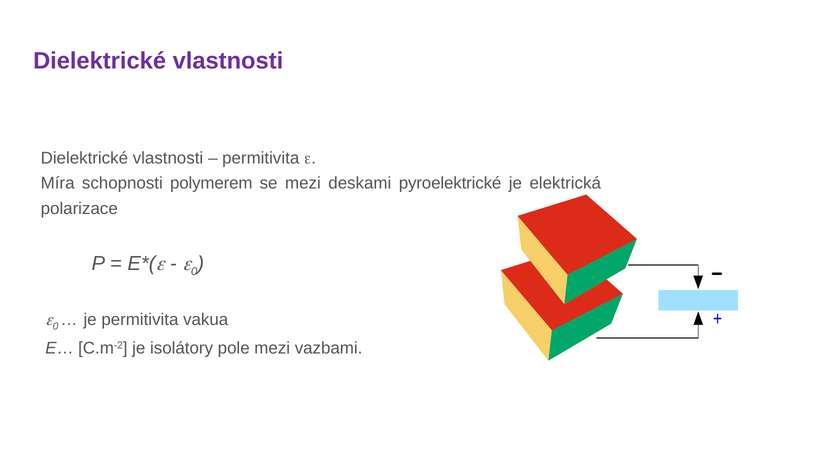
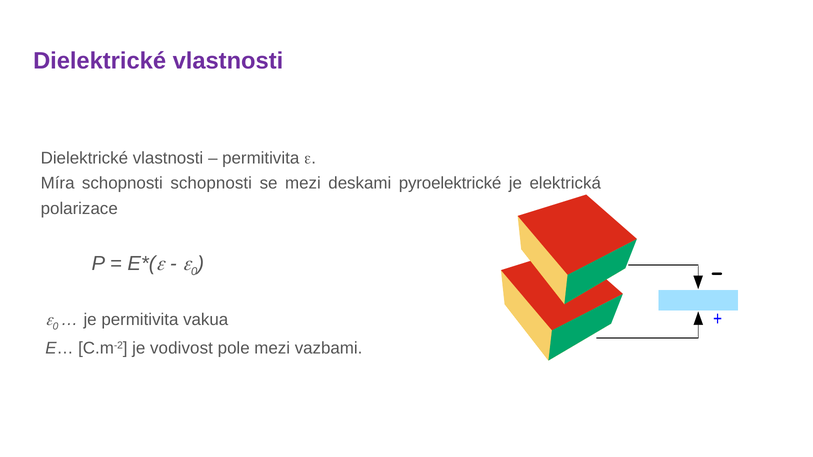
schopnosti polymerem: polymerem -> schopnosti
isolátory: isolátory -> vodivost
